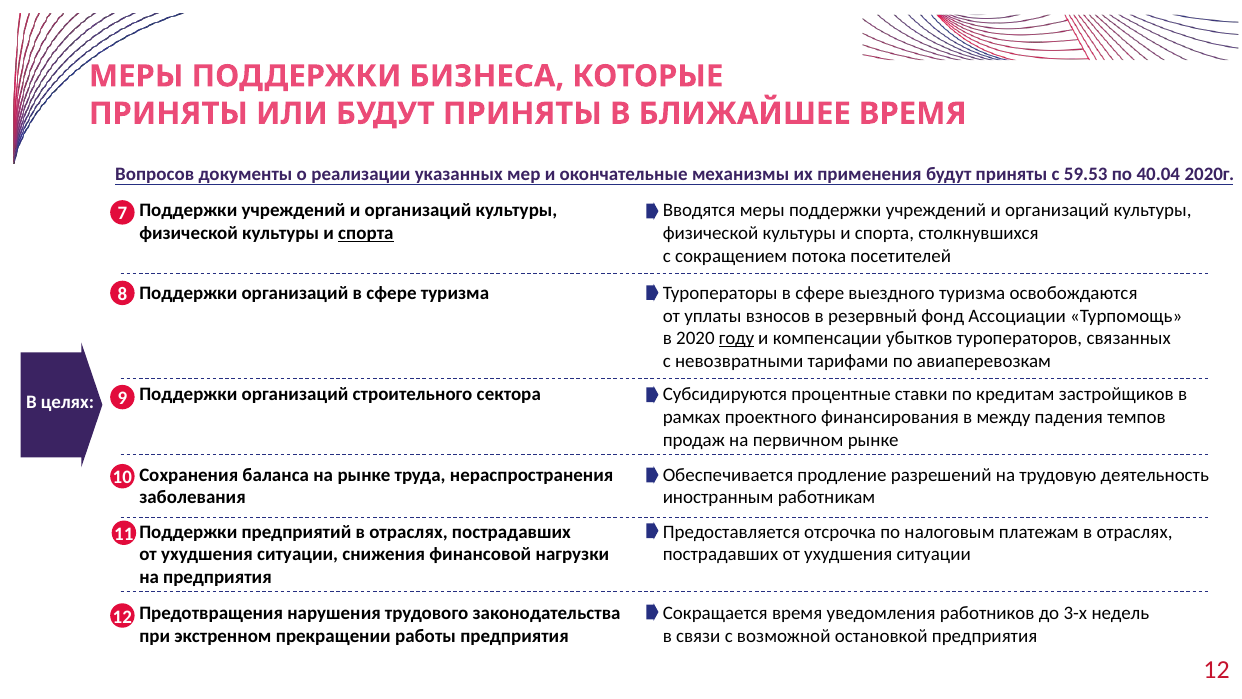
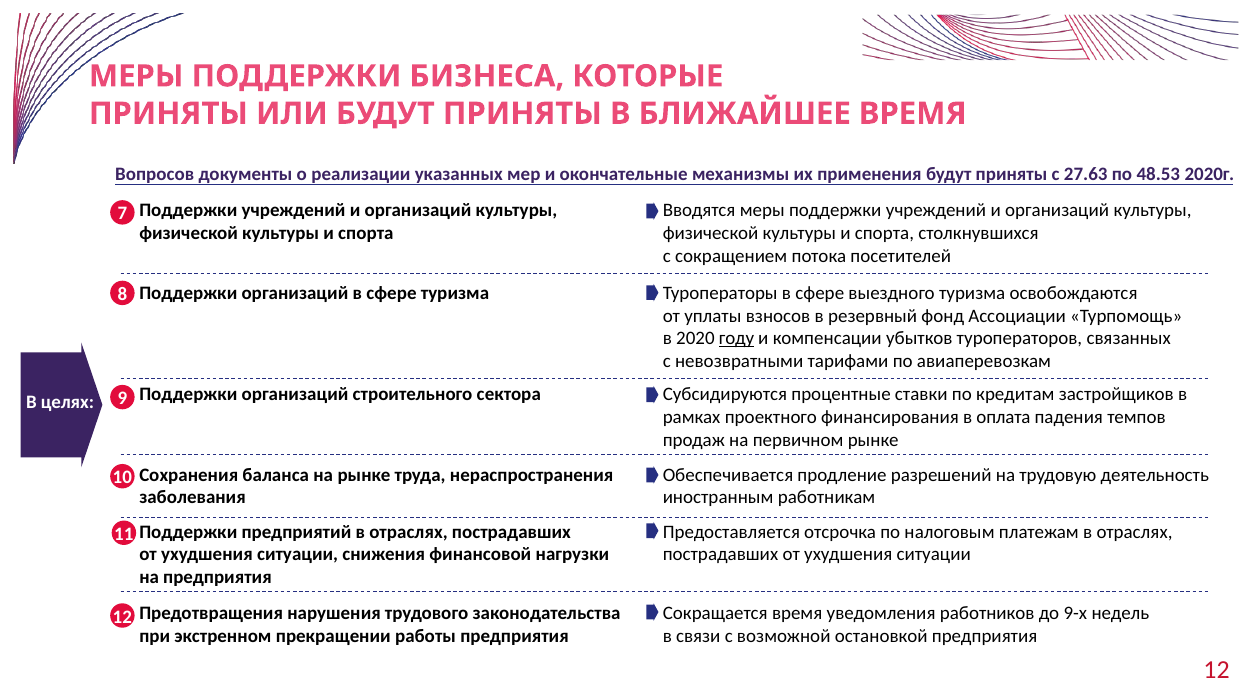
59.53: 59.53 -> 27.63
40.04: 40.04 -> 48.53
спорта at (366, 233) underline: present -> none
между: между -> оплата
3-х: 3-х -> 9-х
